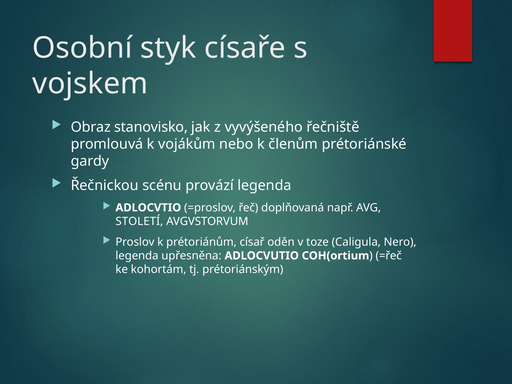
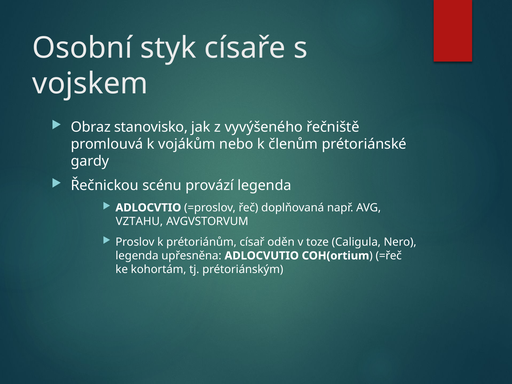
STOLETÍ: STOLETÍ -> VZTAHU
